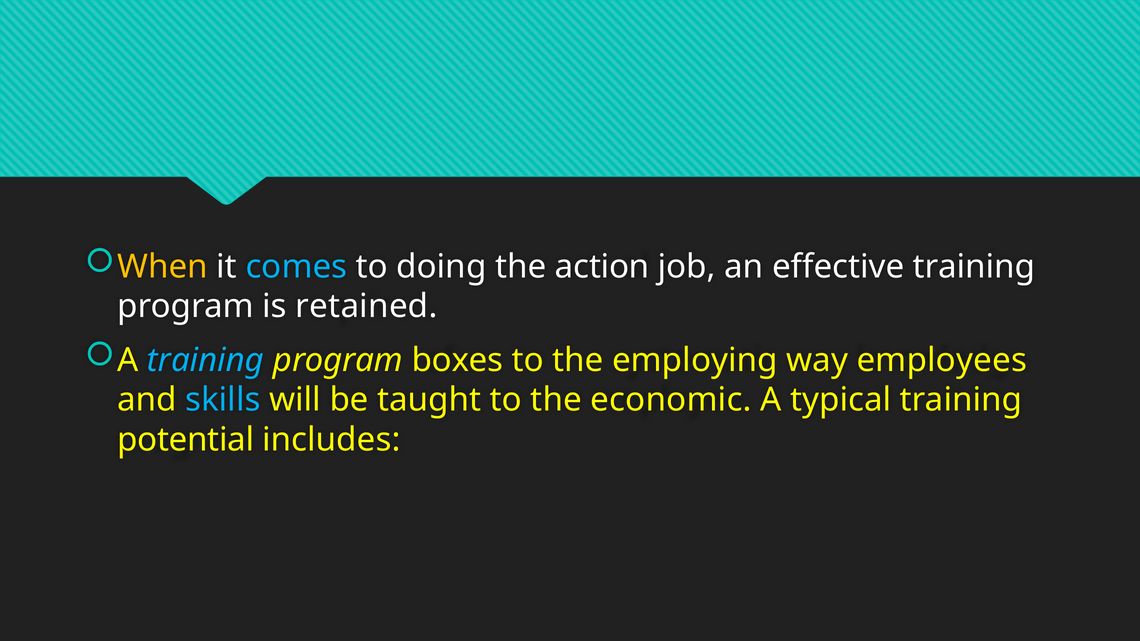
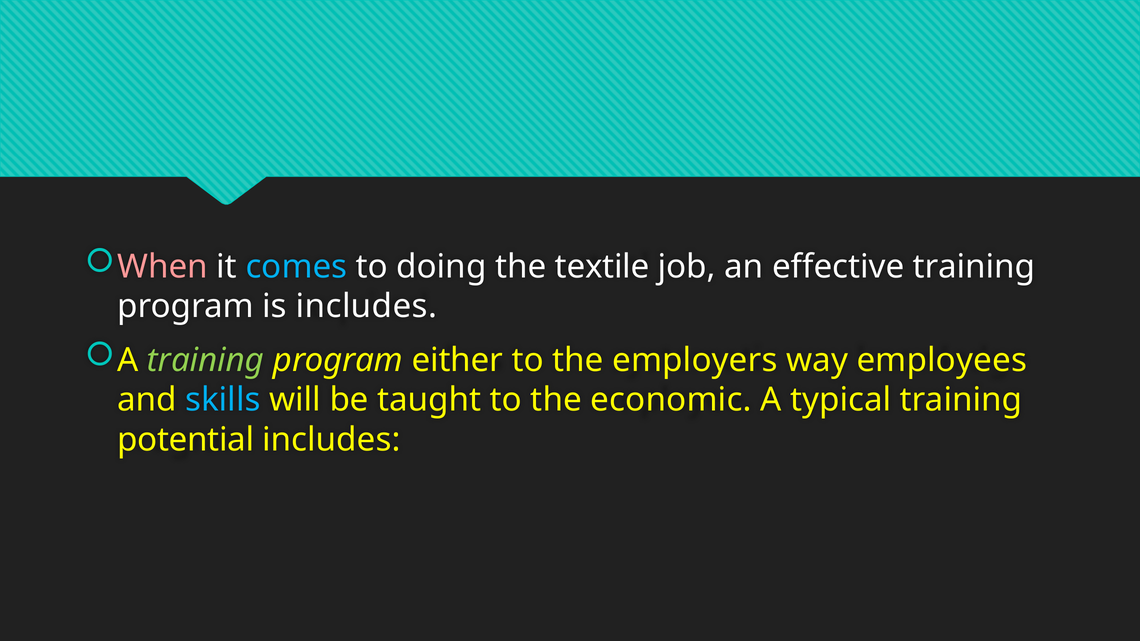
When colour: yellow -> pink
action: action -> textile
is retained: retained -> includes
training at (206, 360) colour: light blue -> light green
boxes: boxes -> either
employing: employing -> employers
